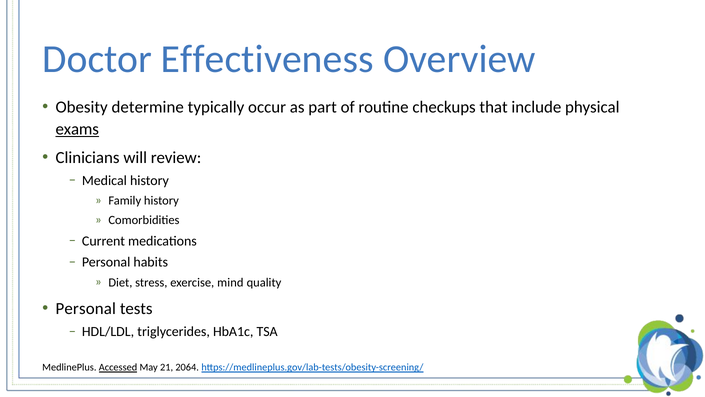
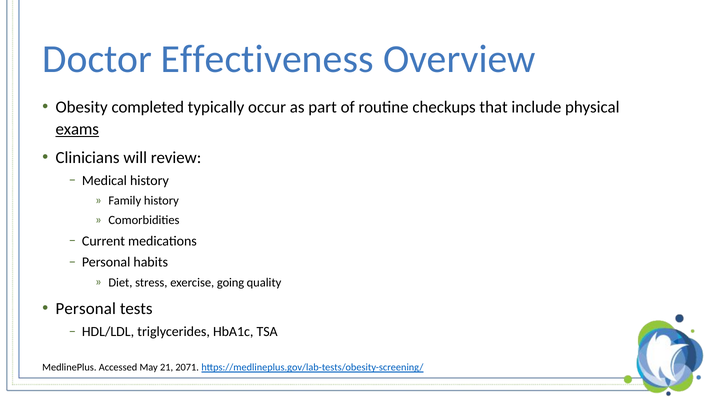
determine: determine -> completed
mind: mind -> going
Accessed underline: present -> none
2064: 2064 -> 2071
